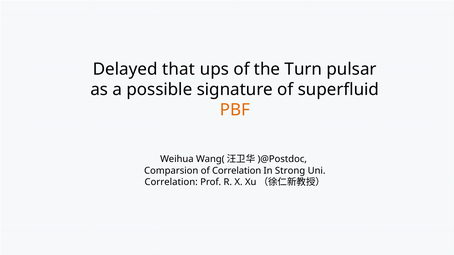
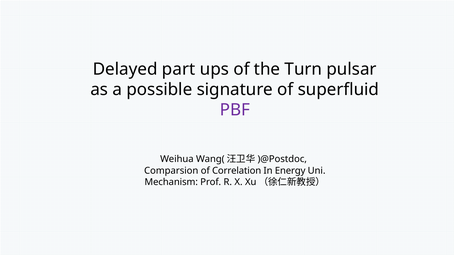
that: that -> part
PBF colour: orange -> purple
Strong: Strong -> Energy
Correlation at (171, 182): Correlation -> Mechanism
